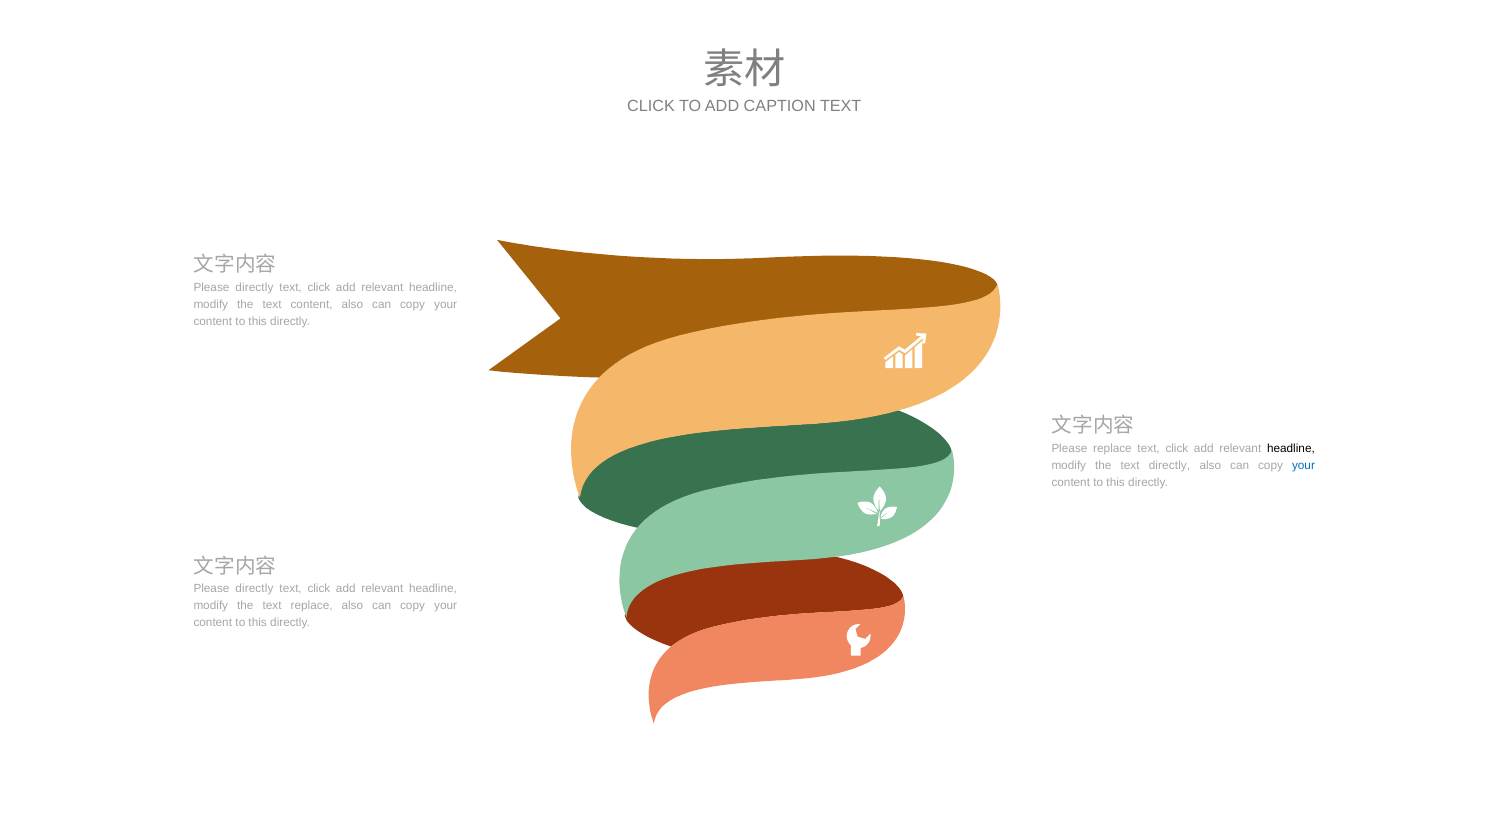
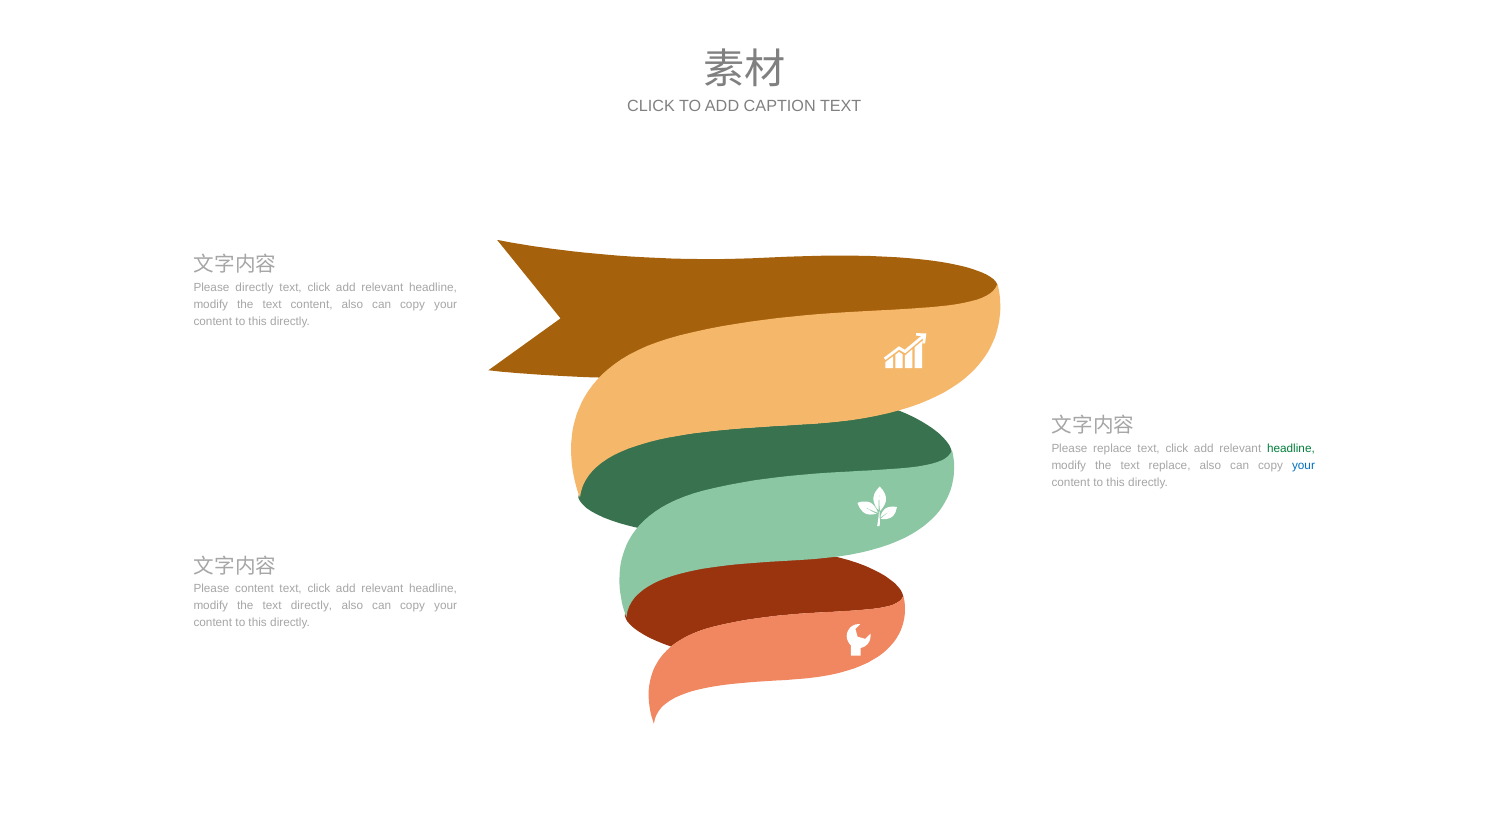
headline at (1291, 449) colour: black -> green
text directly: directly -> replace
directly at (254, 589): directly -> content
text replace: replace -> directly
